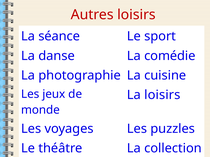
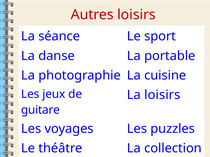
comédie: comédie -> portable
monde: monde -> guitare
